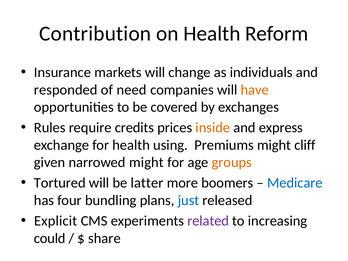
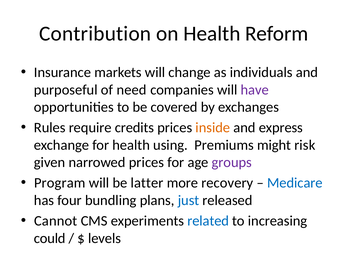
responded: responded -> purposeful
have colour: orange -> purple
cliff: cliff -> risk
narrowed might: might -> prices
groups colour: orange -> purple
Tortured: Tortured -> Program
boomers: boomers -> recovery
Explicit: Explicit -> Cannot
related colour: purple -> blue
share: share -> levels
